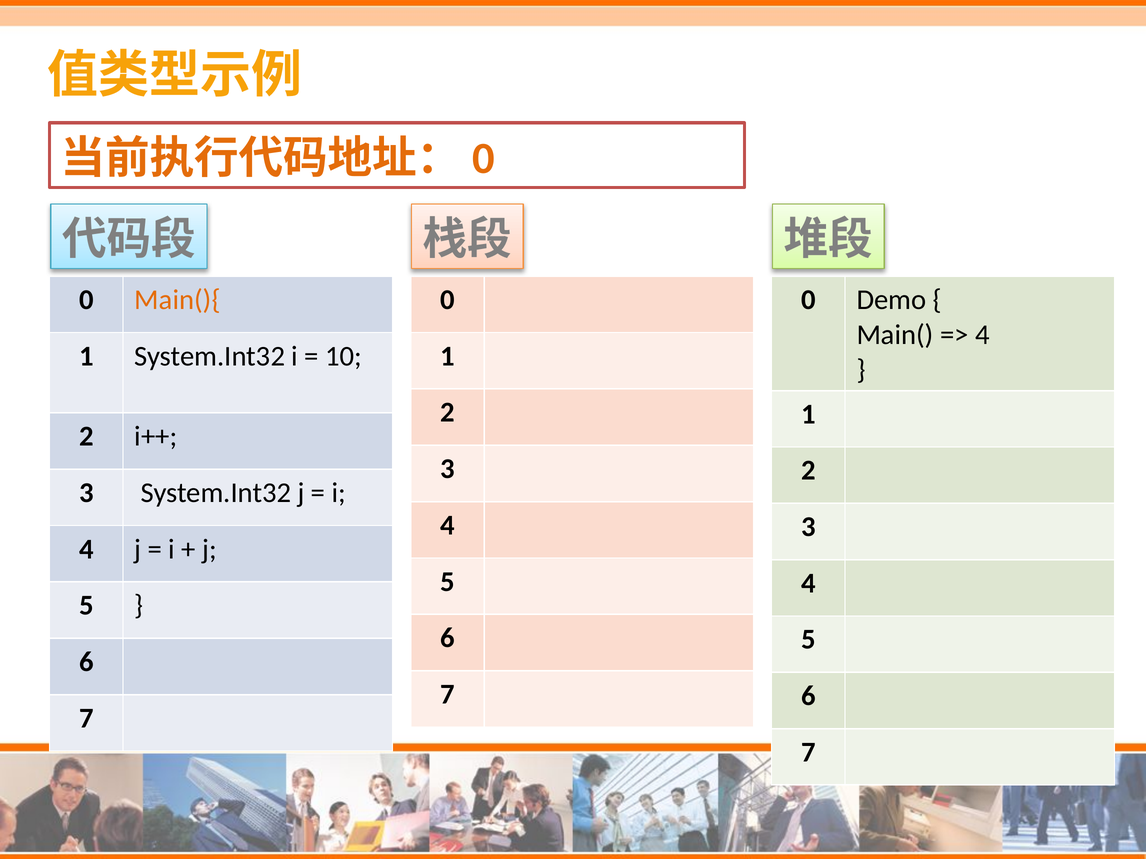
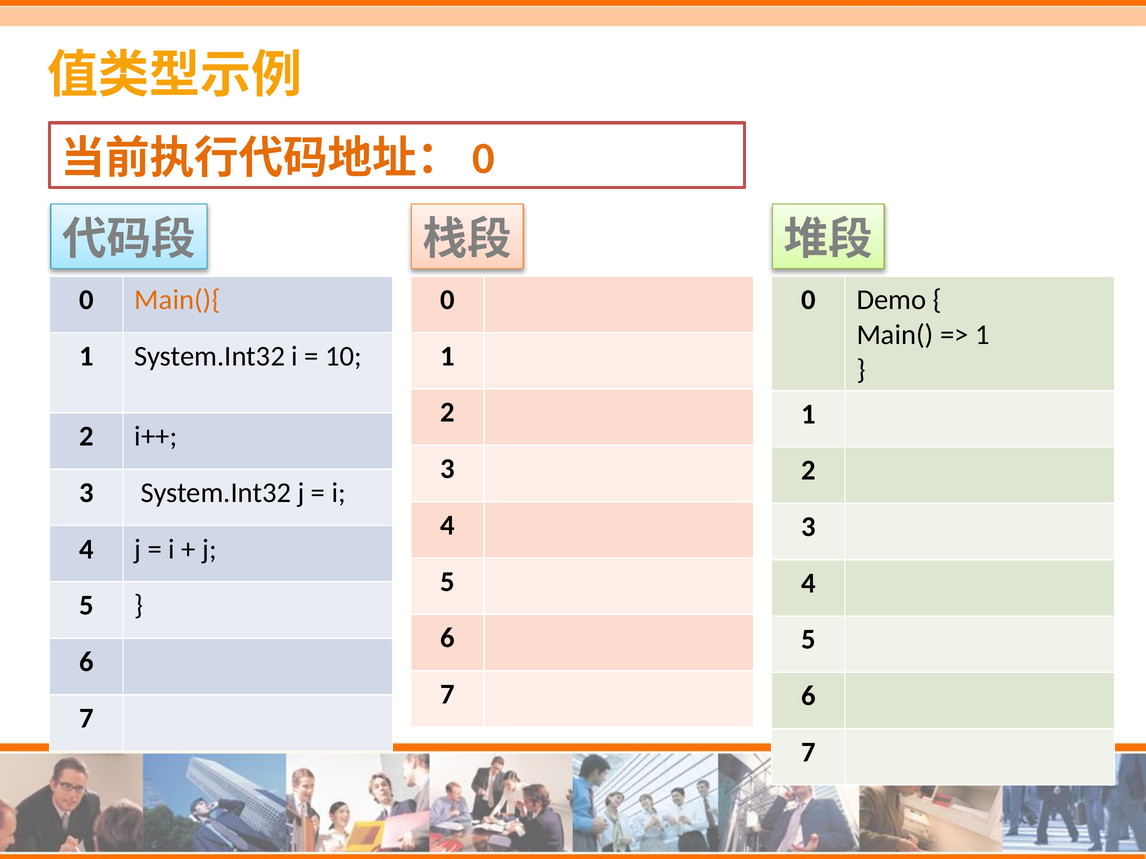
4 at (982, 335): 4 -> 1
